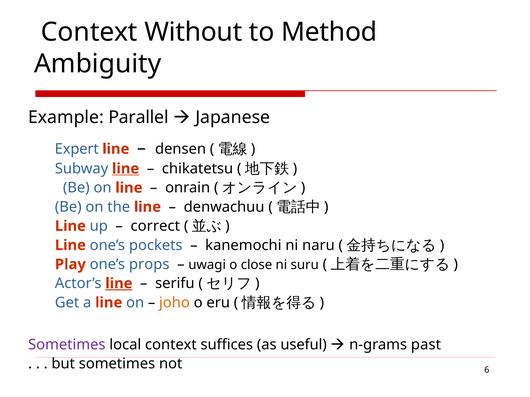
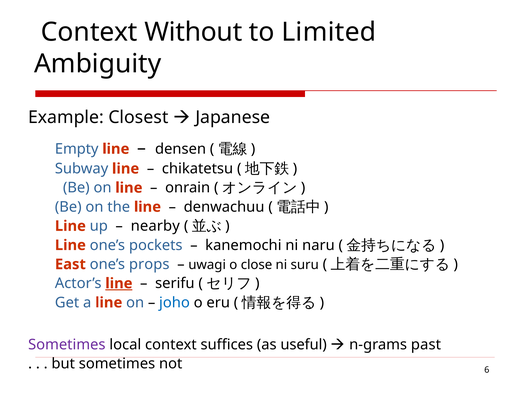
Method: Method -> Limited
Parallel: Parallel -> Closest
Expert: Expert -> Empty
line at (126, 169) underline: present -> none
correct: correct -> nearby
Play: Play -> East
joho colour: orange -> blue
